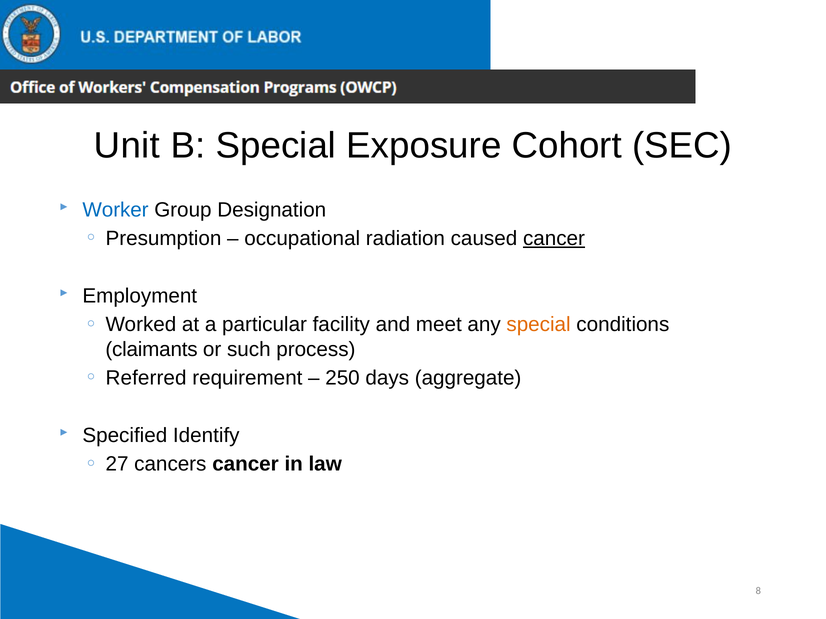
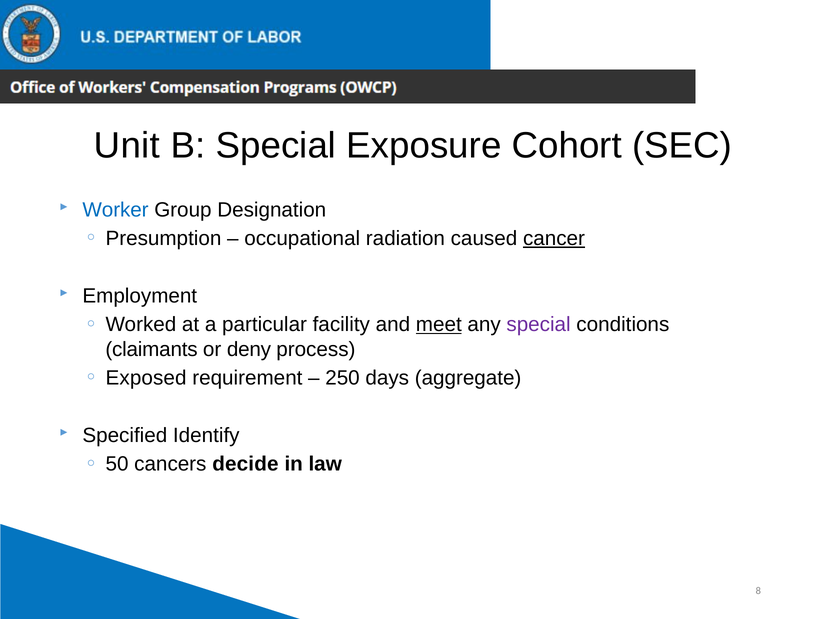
meet underline: none -> present
special at (539, 325) colour: orange -> purple
such: such -> deny
Referred: Referred -> Exposed
27: 27 -> 50
cancers cancer: cancer -> decide
